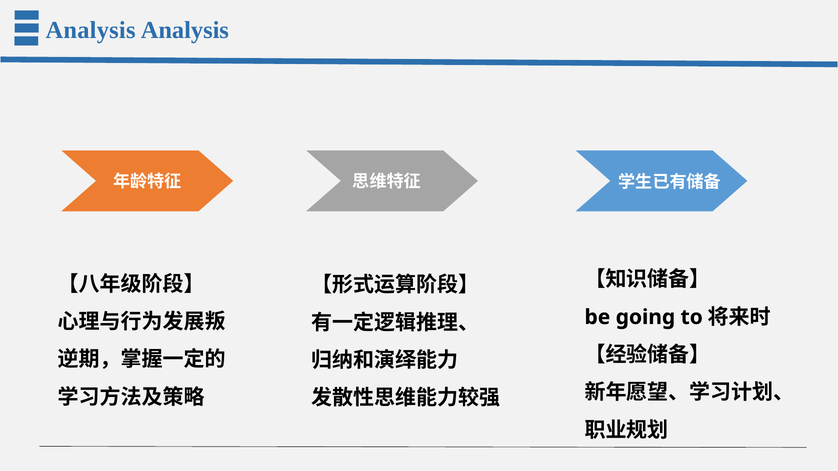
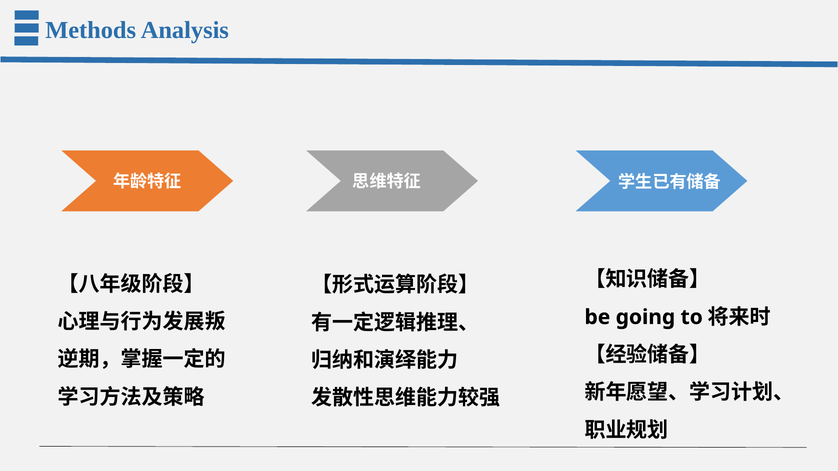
Analysis at (91, 30): Analysis -> Methods
